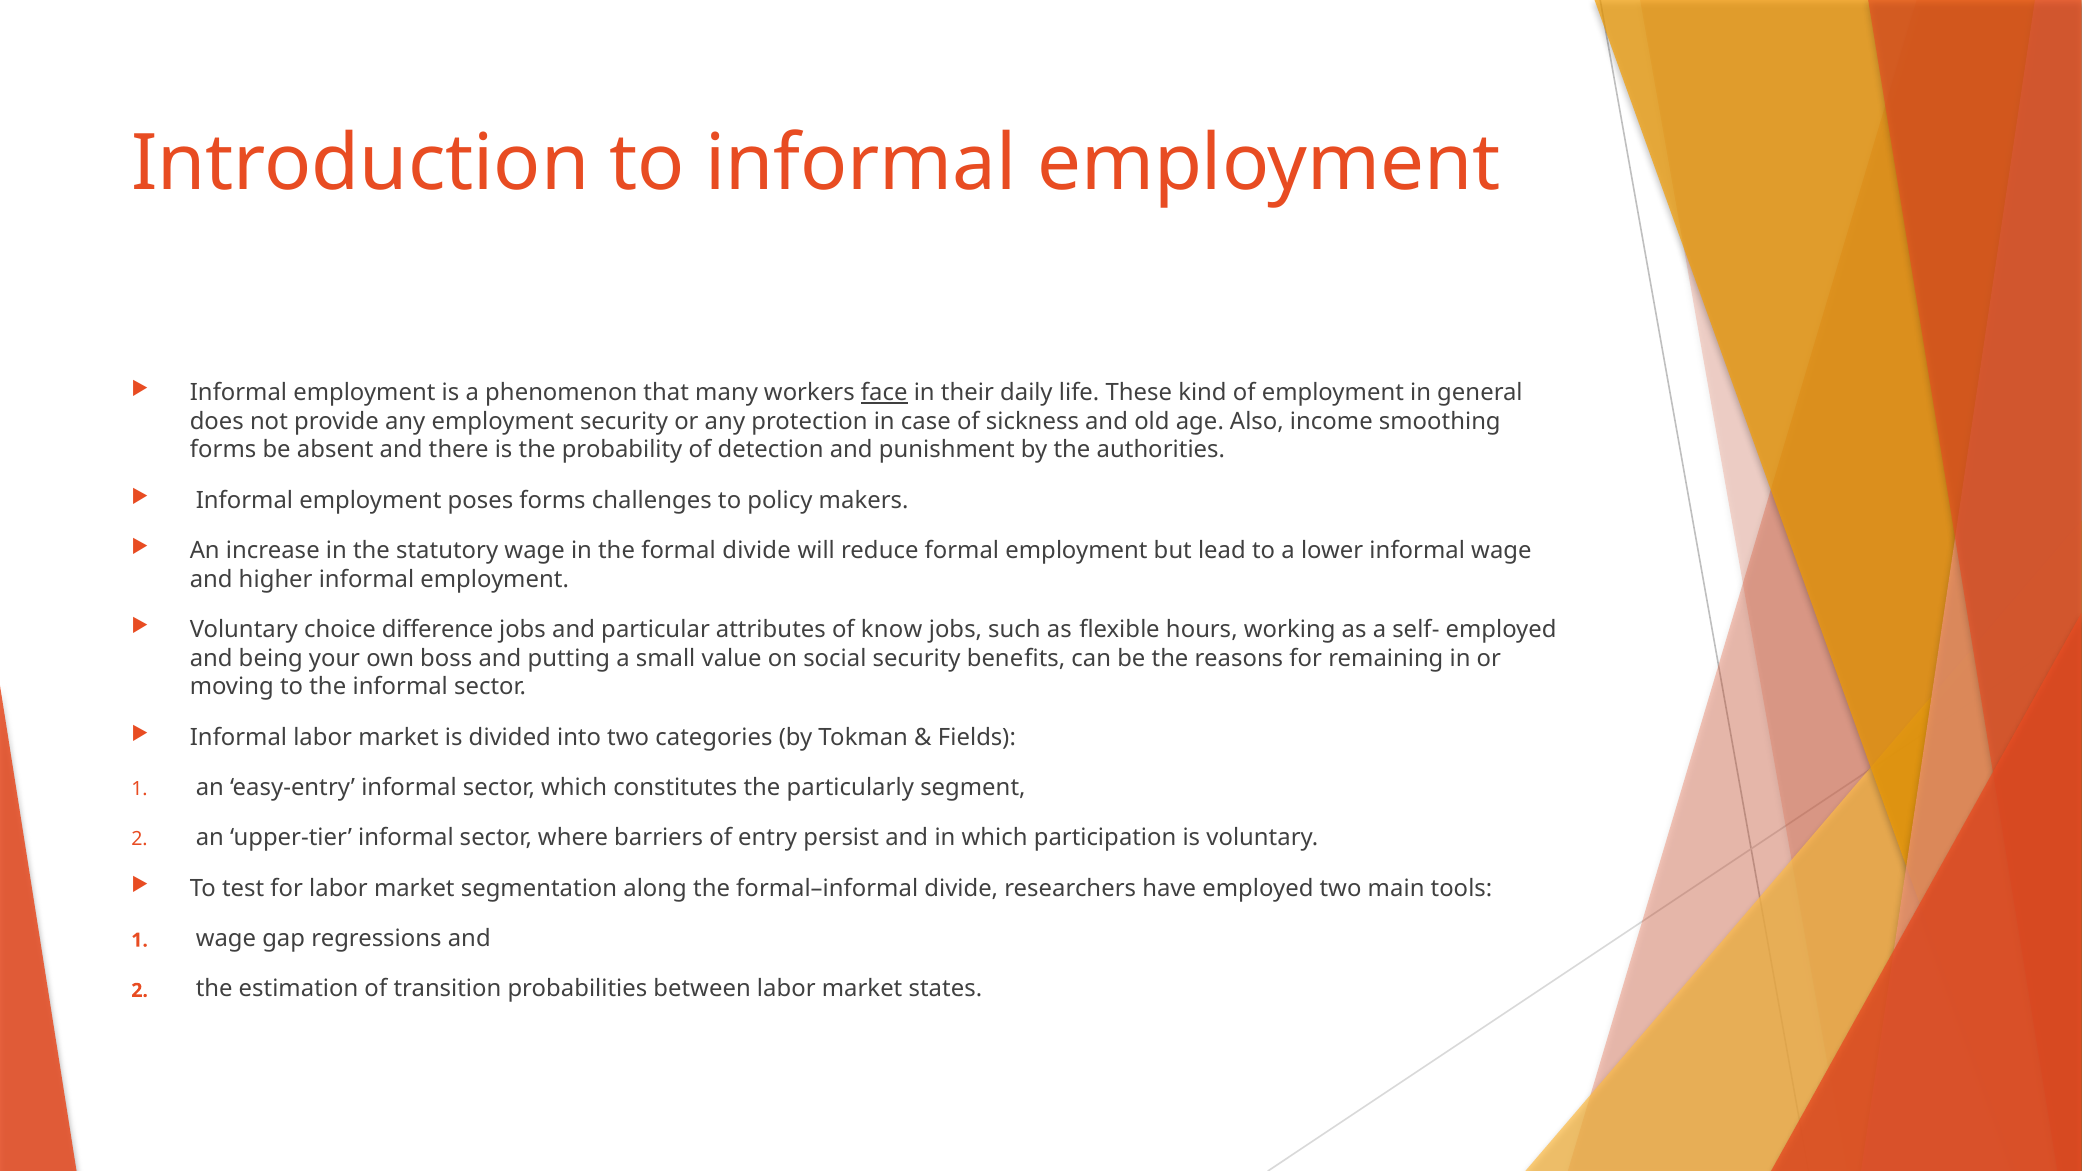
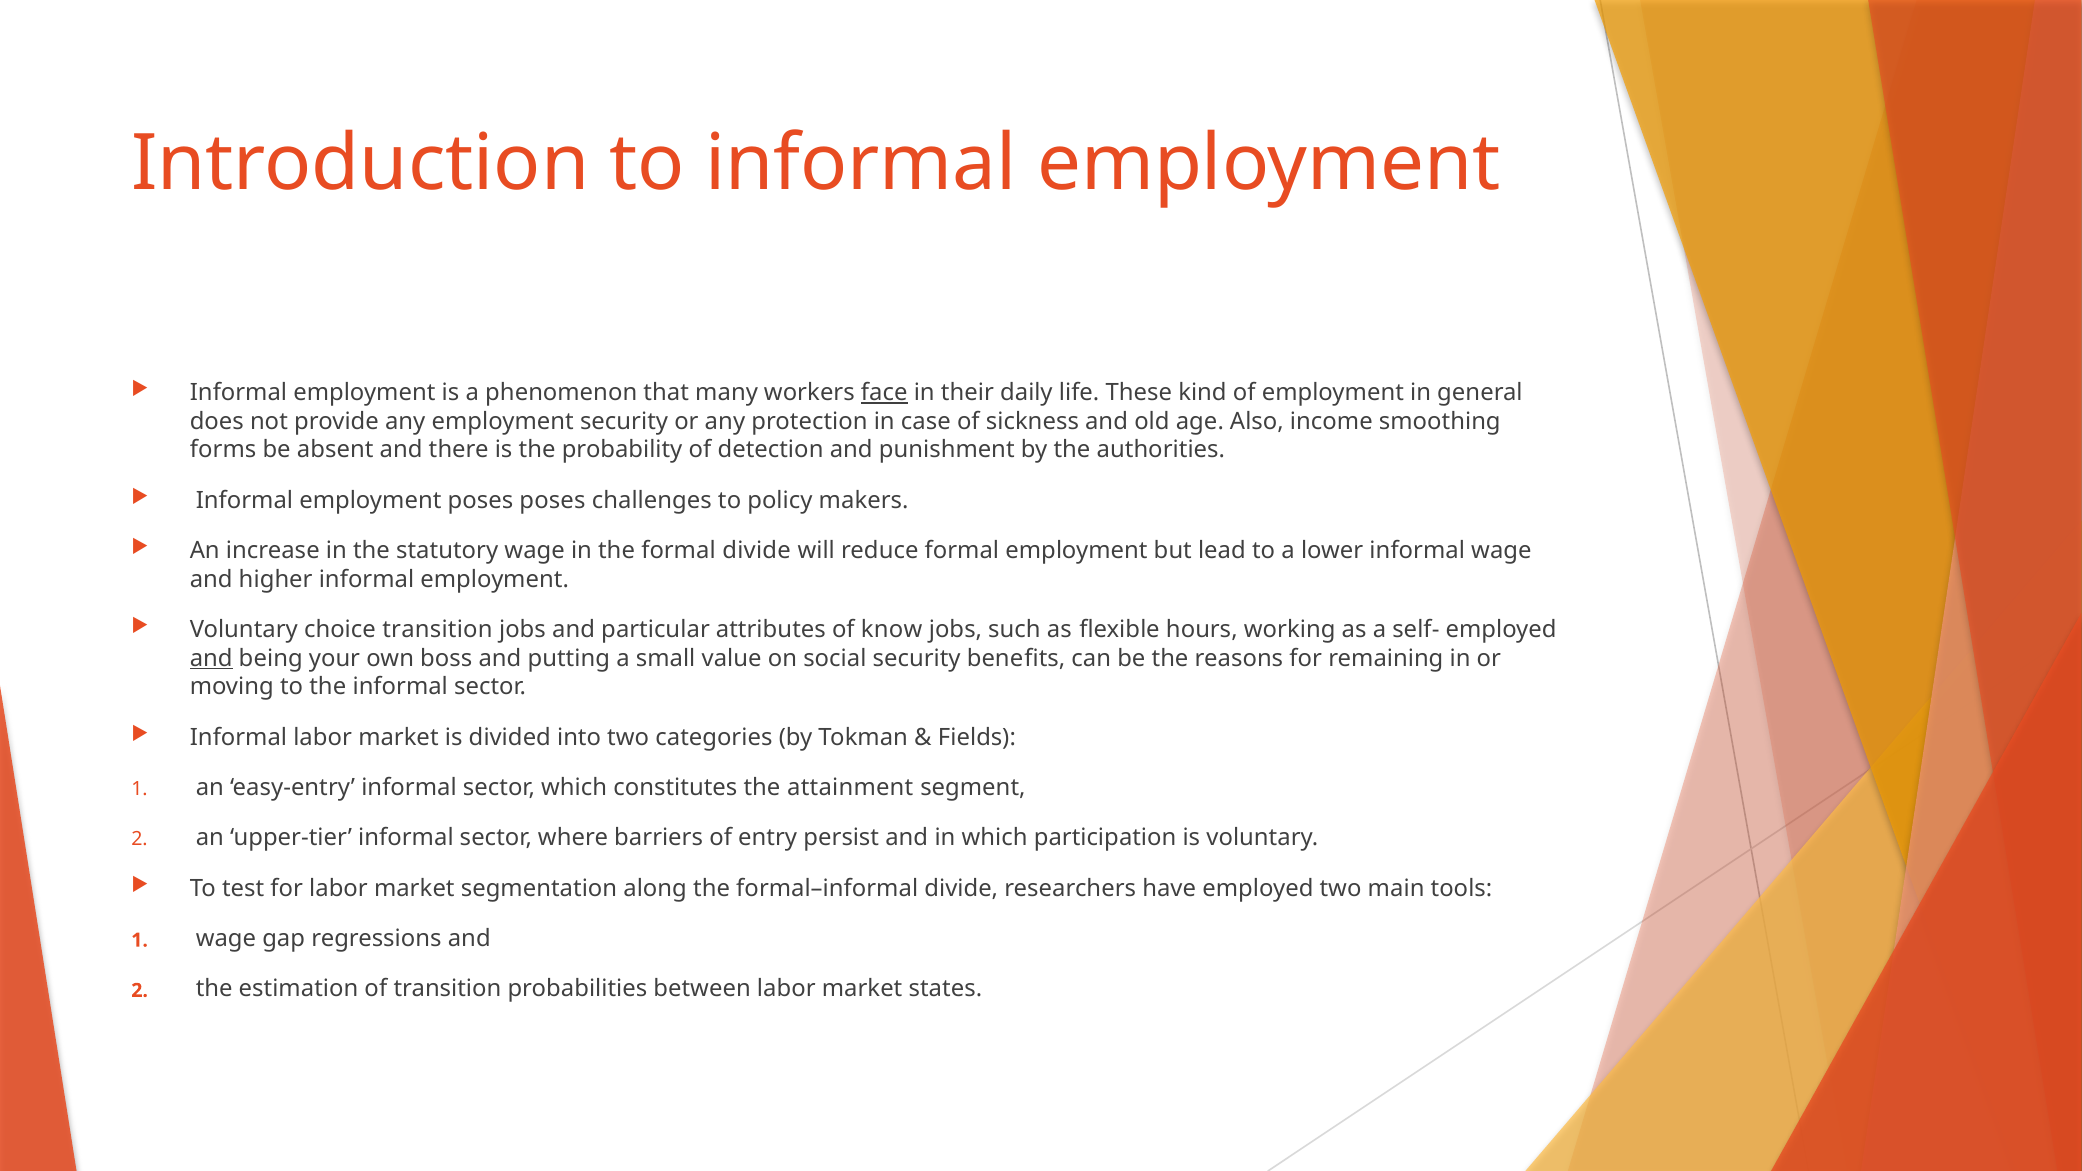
poses forms: forms -> poses
choice difference: difference -> transition
and at (211, 658) underline: none -> present
particularly: particularly -> attainment
